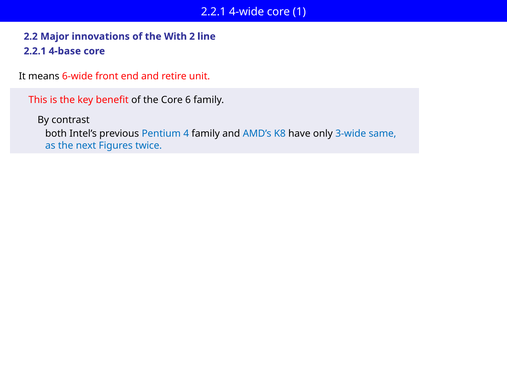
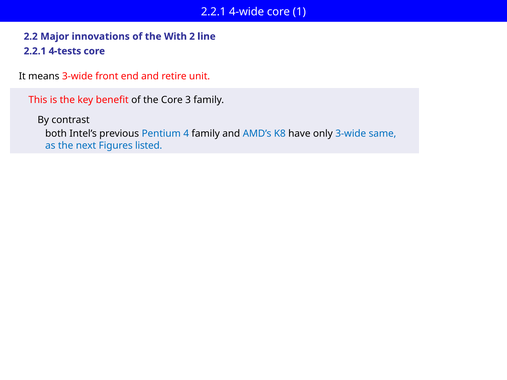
4-base: 4-base -> 4-tests
means 6-wide: 6-wide -> 3-wide
6: 6 -> 3
twice: twice -> listed
